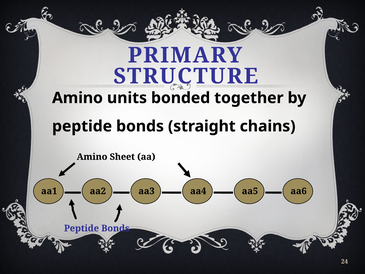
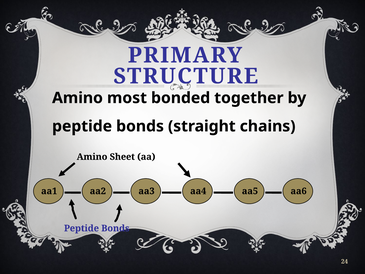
units: units -> most
